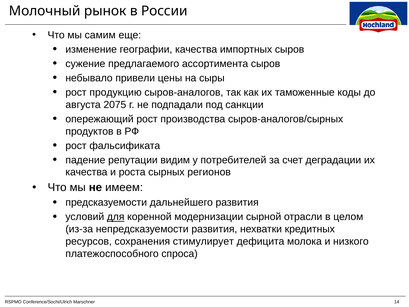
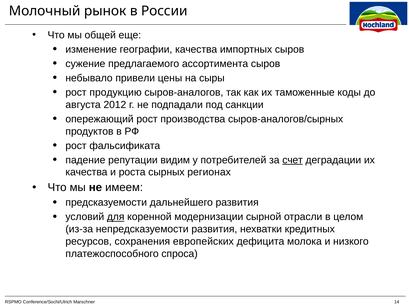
самим: самим -> общей
2075: 2075 -> 2012
счет underline: none -> present
регионов: регионов -> регионах
стимулирует: стимулирует -> европейских
